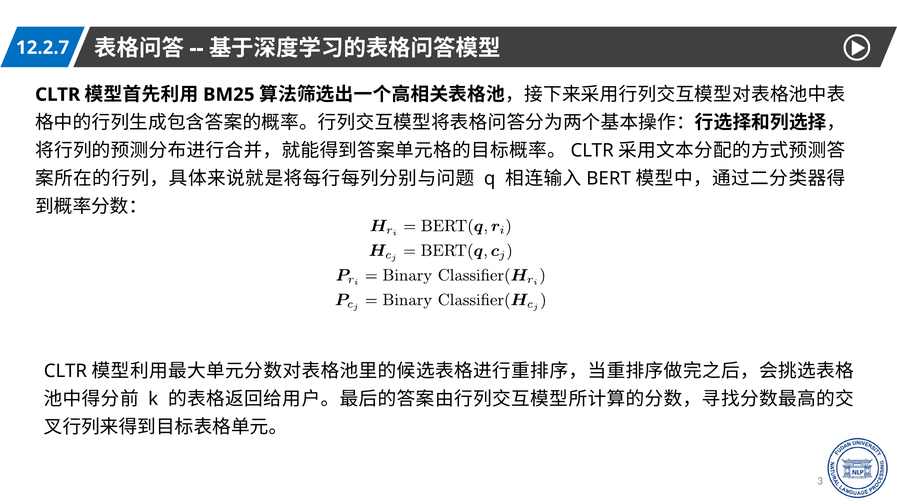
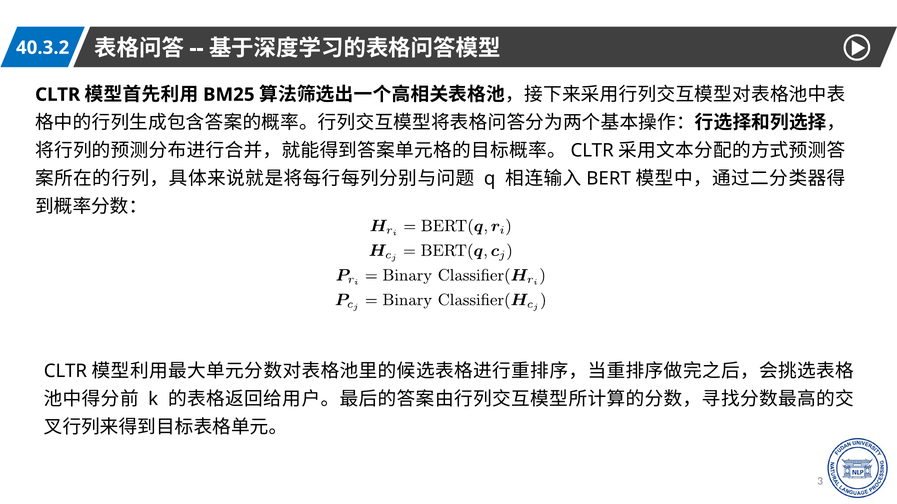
12.2.7: 12.2.7 -> 40.3.2
